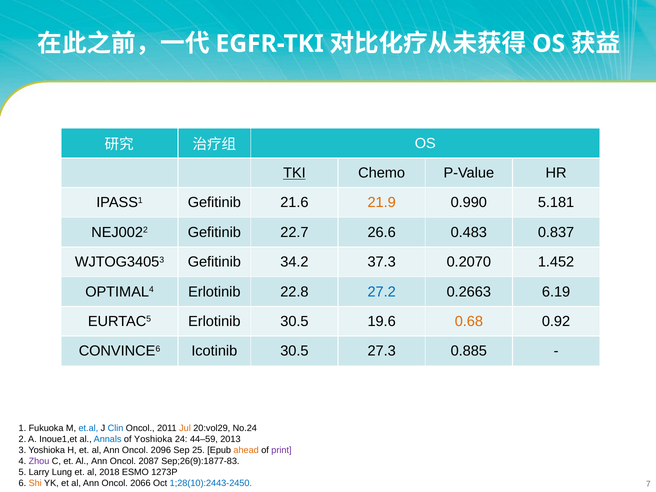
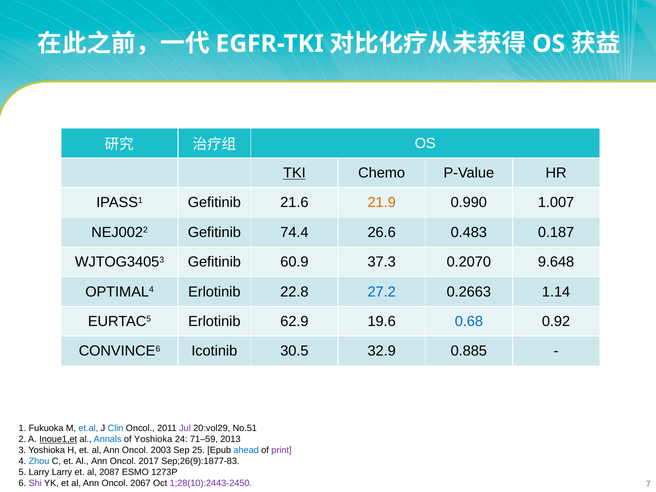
5.181: 5.181 -> 1.007
22.7: 22.7 -> 74.4
0.837: 0.837 -> 0.187
34.2: 34.2 -> 60.9
1.452: 1.452 -> 9.648
6.19: 6.19 -> 1.14
Erlotinib 30.5: 30.5 -> 62.9
0.68 colour: orange -> blue
27.3: 27.3 -> 32.9
Jul colour: orange -> purple
No.24: No.24 -> No.51
Inoue1,et underline: none -> present
44–59: 44–59 -> 71–59
2096: 2096 -> 2003
ahead colour: orange -> blue
Zhou colour: purple -> blue
2087: 2087 -> 2017
Larry Lung: Lung -> Larry
2018: 2018 -> 2087
Shi colour: orange -> purple
2066: 2066 -> 2067
1;28(10):2443-2450 colour: blue -> purple
